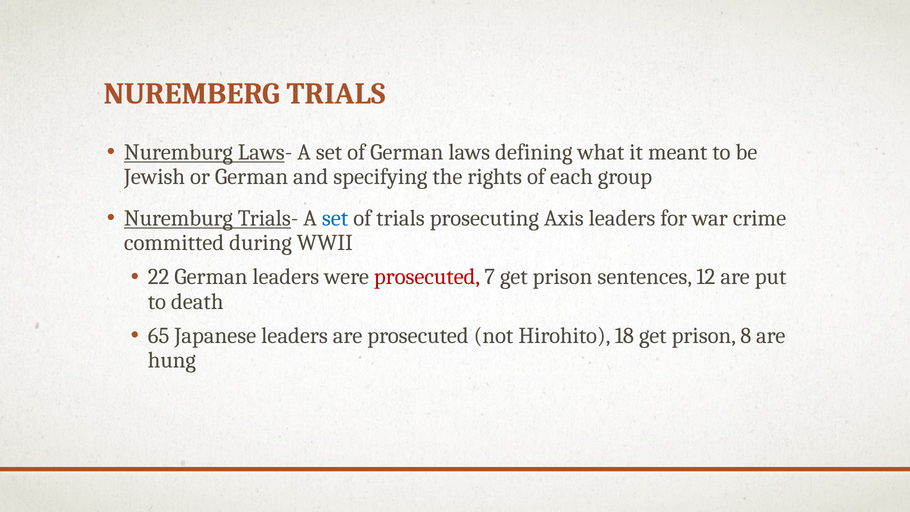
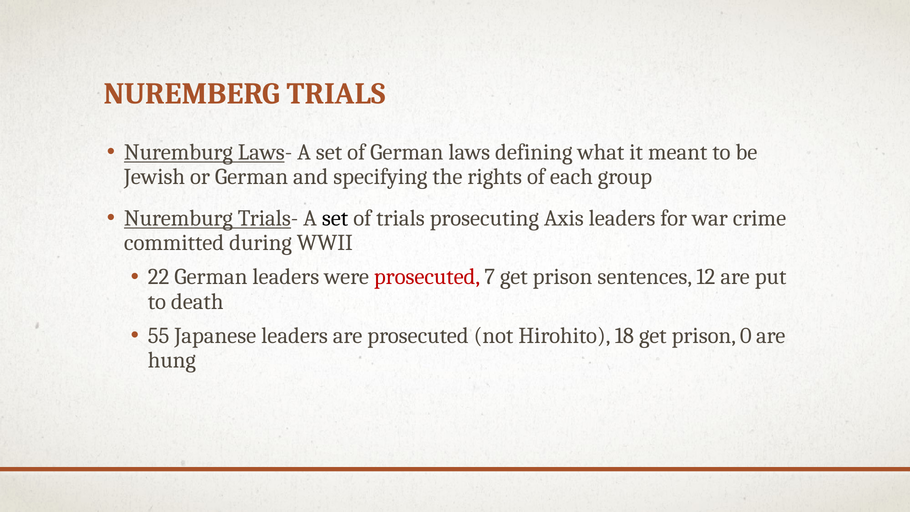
set at (335, 218) colour: blue -> black
65: 65 -> 55
8: 8 -> 0
